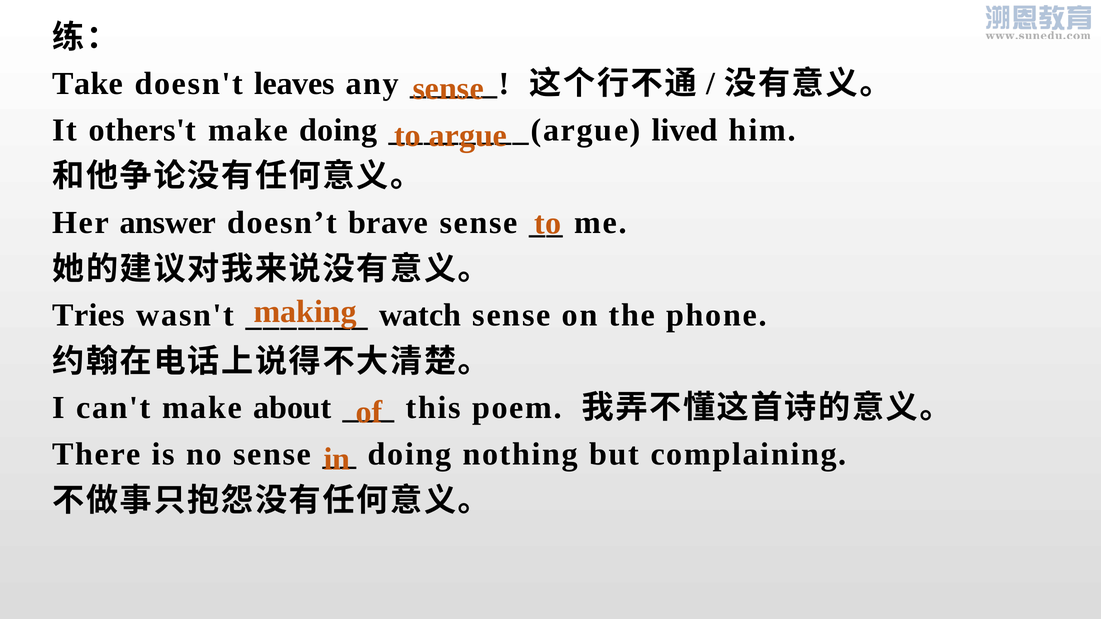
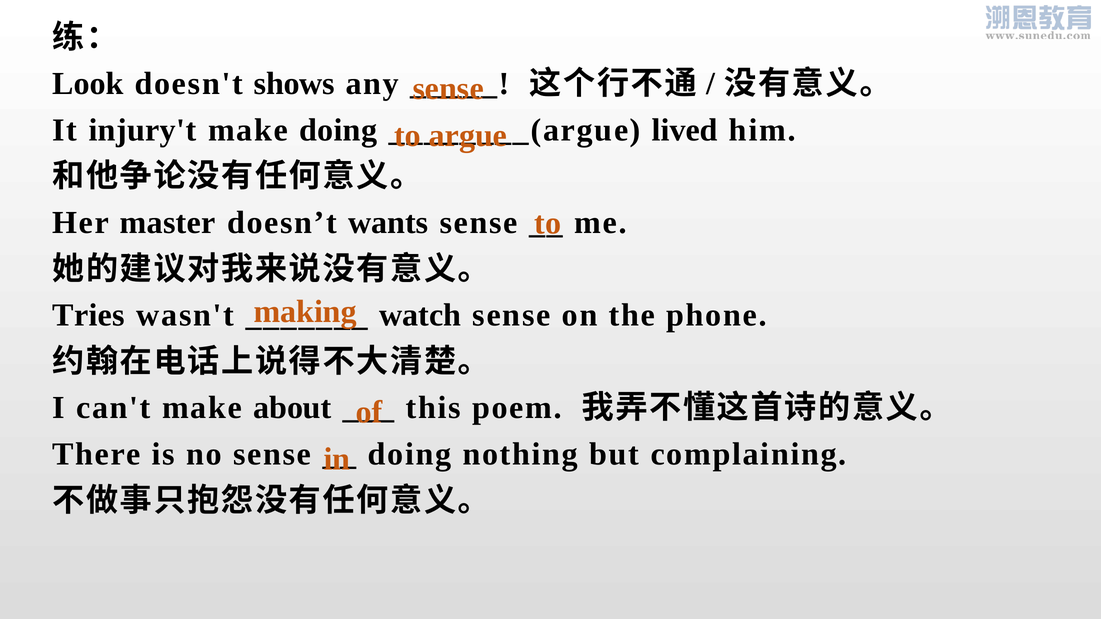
Take: Take -> Look
leaves: leaves -> shows
others't: others't -> injury't
answer: answer -> master
brave: brave -> wants
